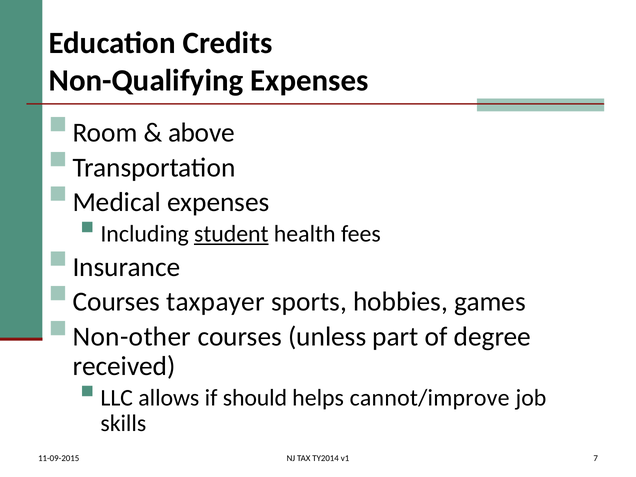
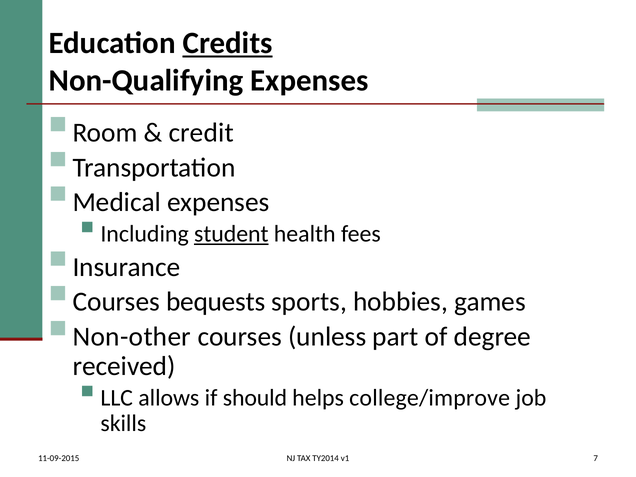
Credits underline: none -> present
above: above -> credit
taxpayer: taxpayer -> bequests
cannot/improve: cannot/improve -> college/improve
